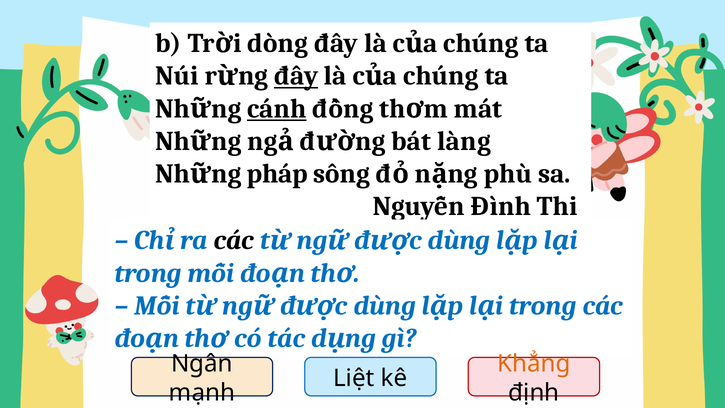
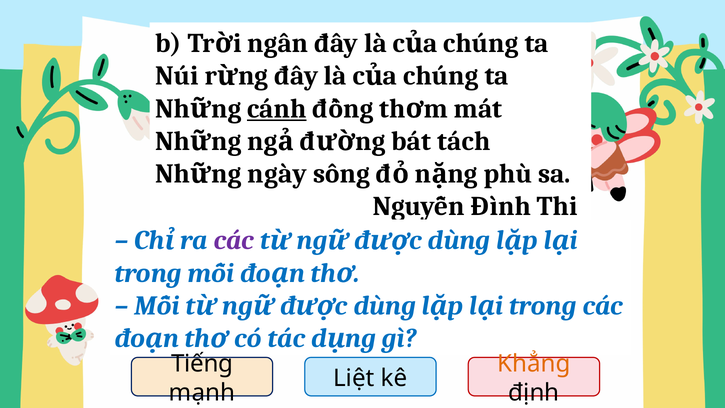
dòng: dòng -> ngân
đây at (296, 76) underline: present -> none
làng: làng -> tách
pháp: pháp -> ngày
các at (234, 240) colour: black -> purple
Ngân: Ngân -> Tiếng
